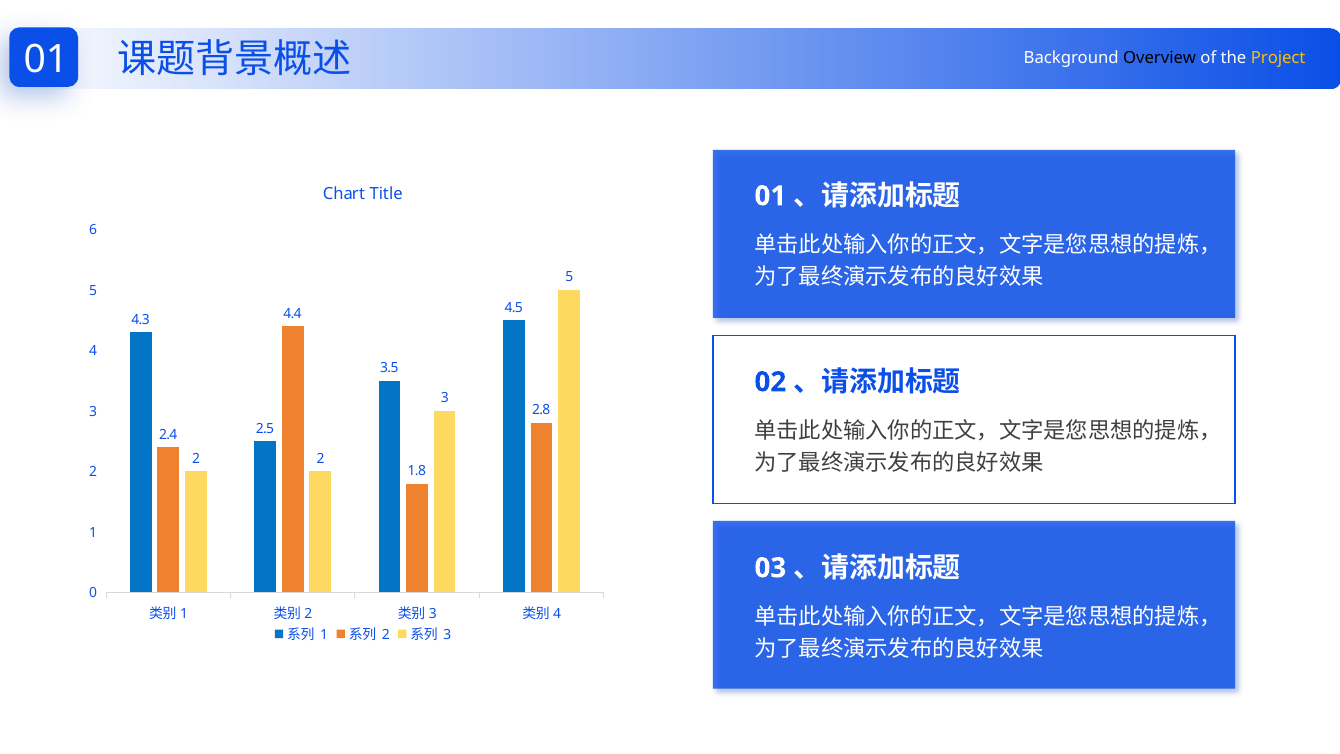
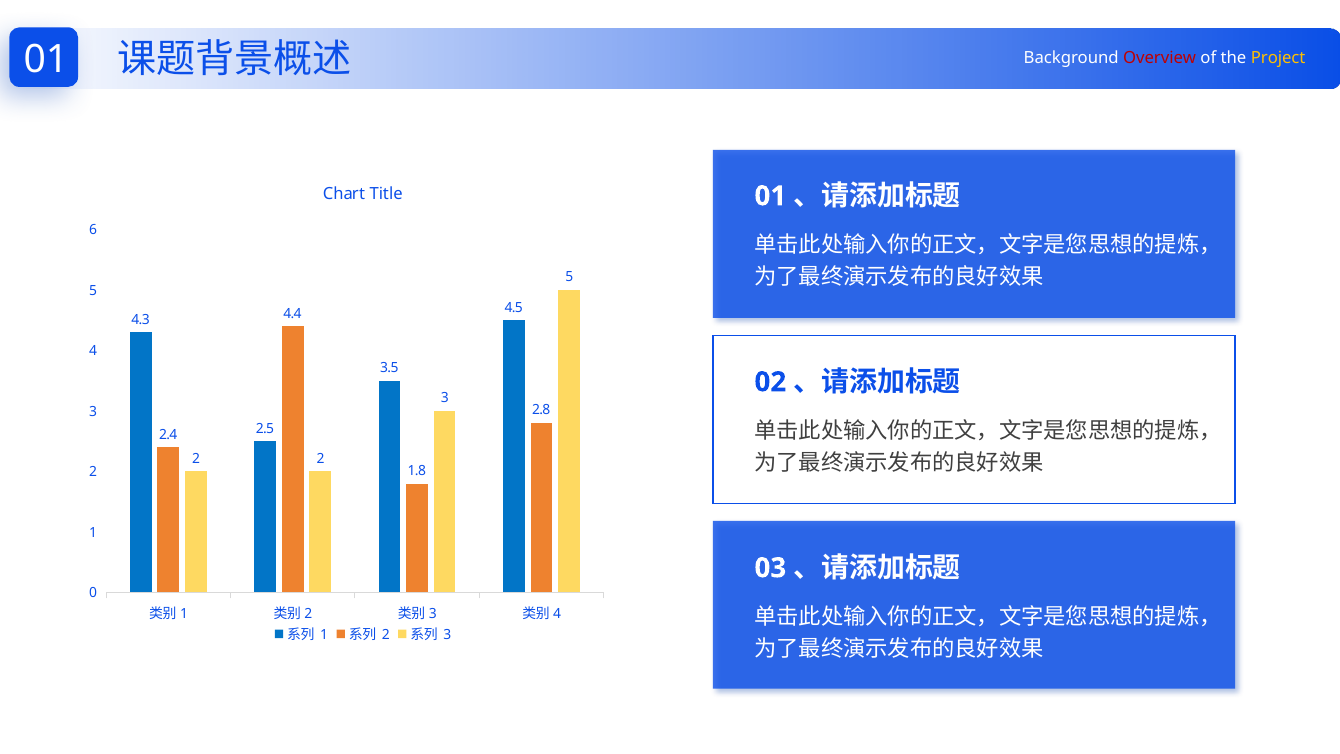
Overview colour: black -> red
